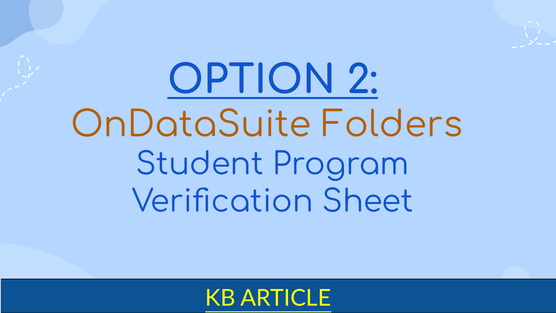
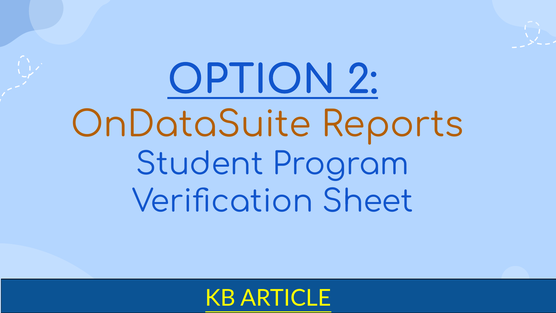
Folders: Folders -> Reports
